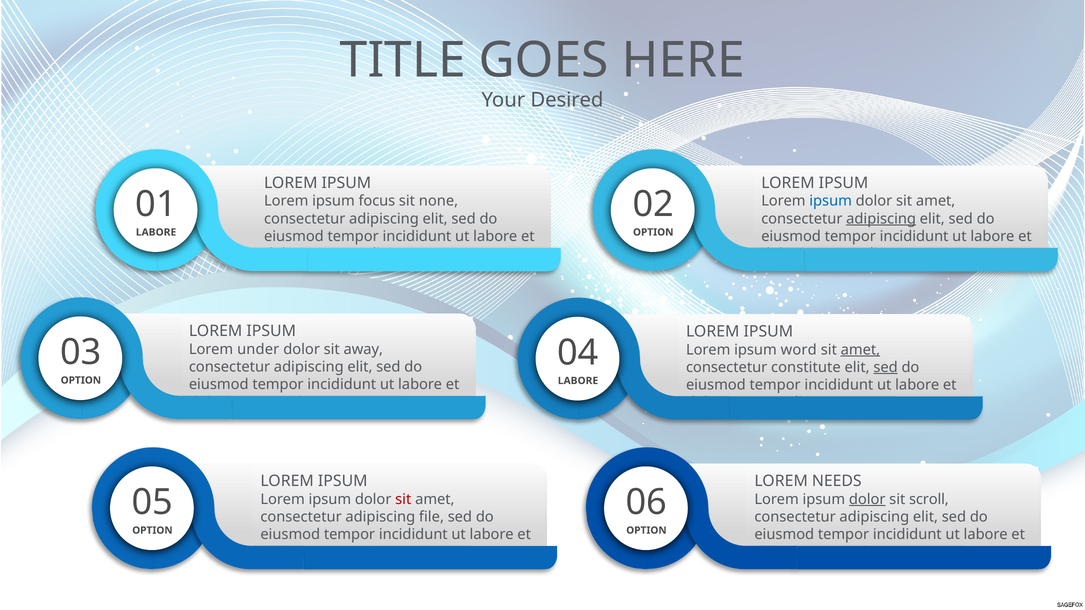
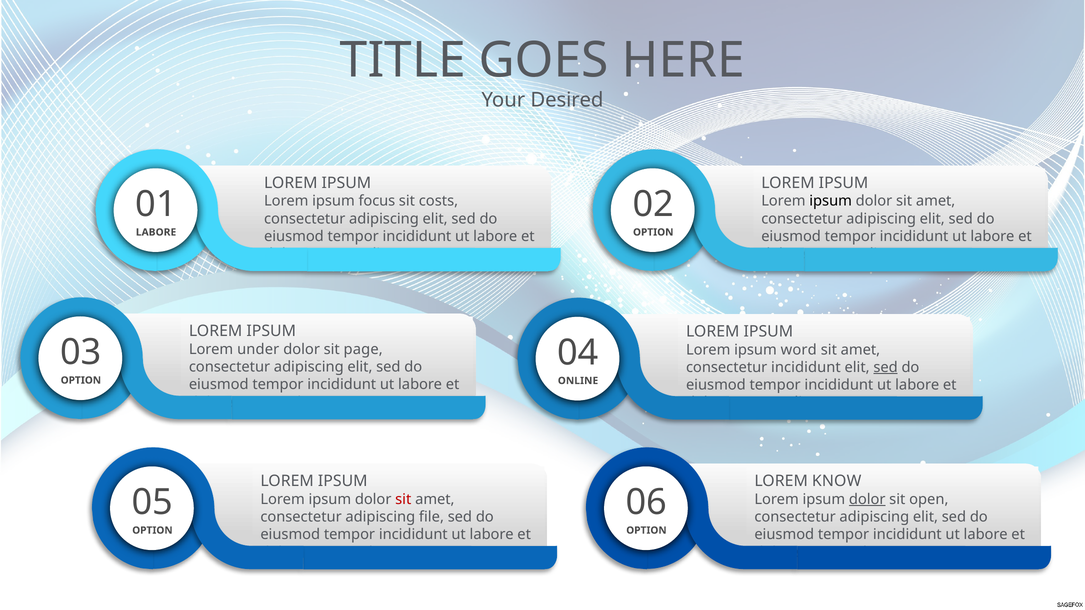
none: none -> costs
ipsum at (831, 201) colour: blue -> black
adipiscing at (881, 219) underline: present -> none
away: away -> page
amet at (860, 350) underline: present -> none
constitute at (806, 367): constitute -> incididunt
LABORE at (578, 381): LABORE -> ONLINE
NEEDS: NEEDS -> KNOW
scroll: scroll -> open
